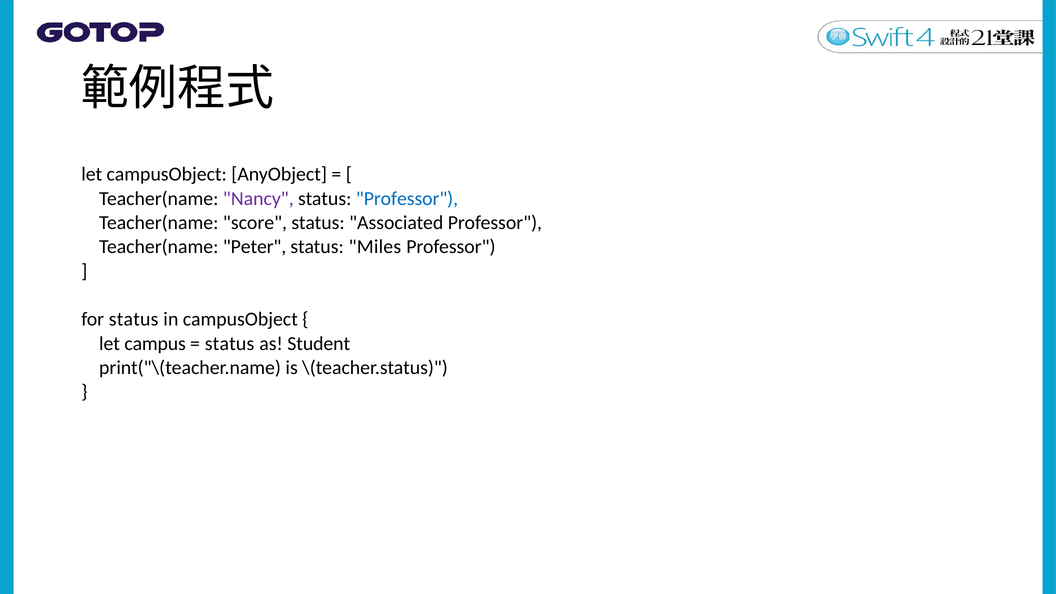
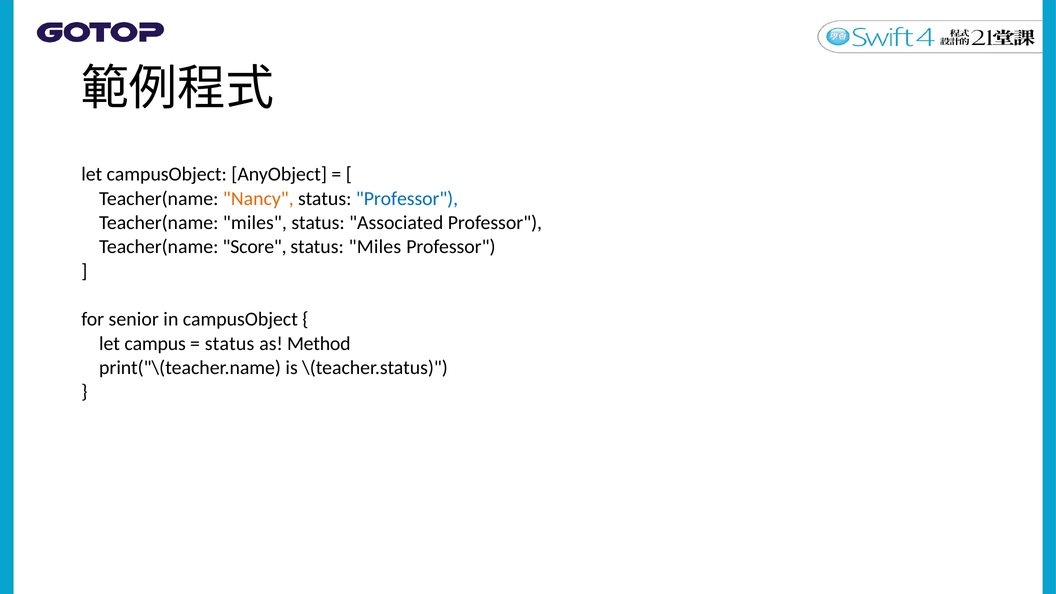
Nancy colour: purple -> orange
Teacher(name score: score -> miles
Peter: Peter -> Score
for status: status -> senior
Student: Student -> Method
